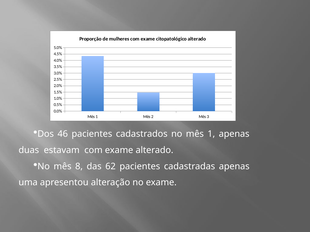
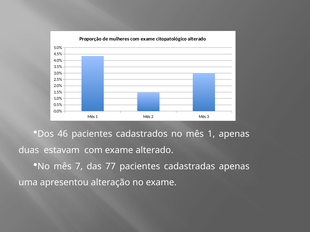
8: 8 -> 7
62: 62 -> 77
